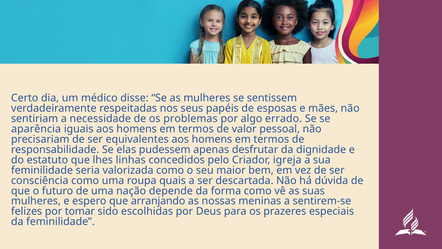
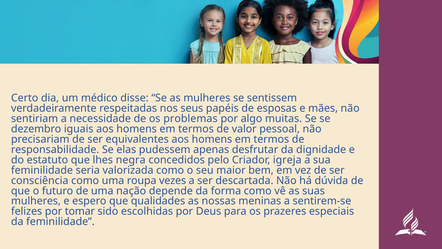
errado: errado -> muitas
aparência: aparência -> dezembro
linhas: linhas -> negra
quais: quais -> vezes
arranjando: arranjando -> qualidades
